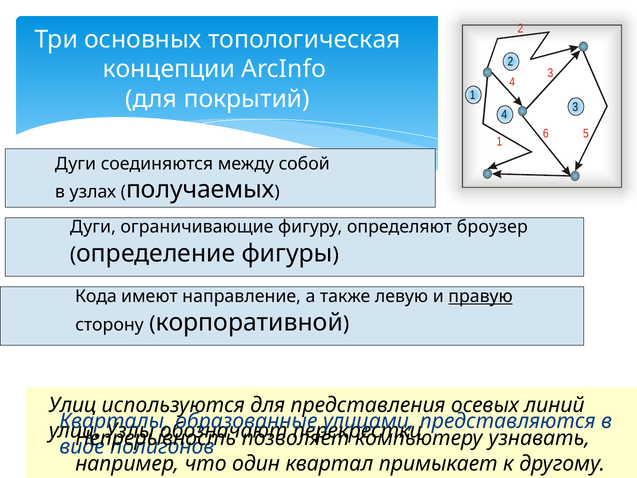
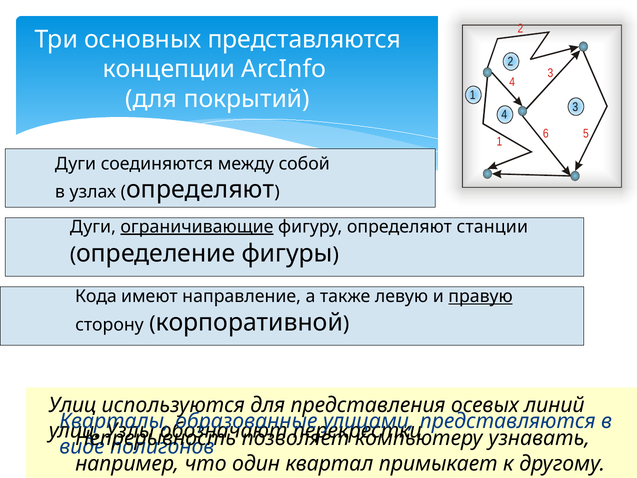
основных топологическая: топологическая -> представляются
получаемых at (200, 190): получаемых -> определяют
ограничивающие underline: none -> present
броузер: броузер -> станции
